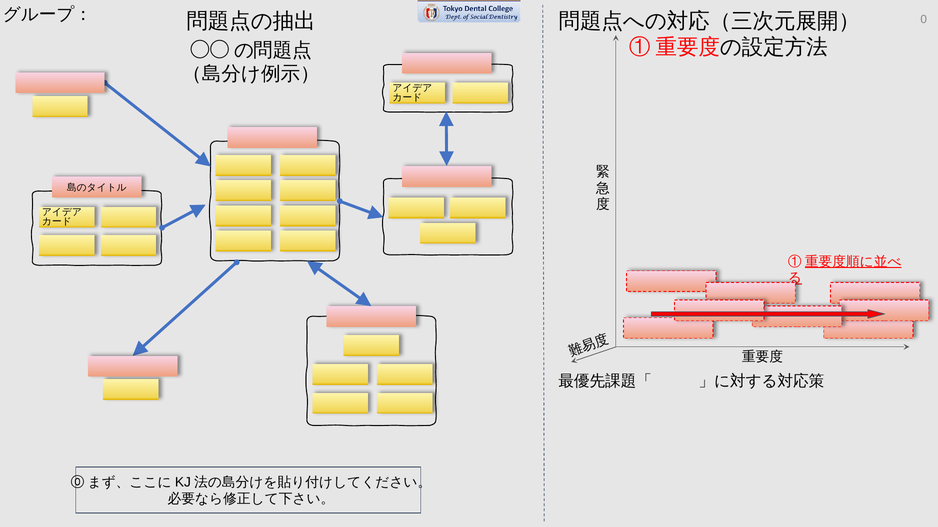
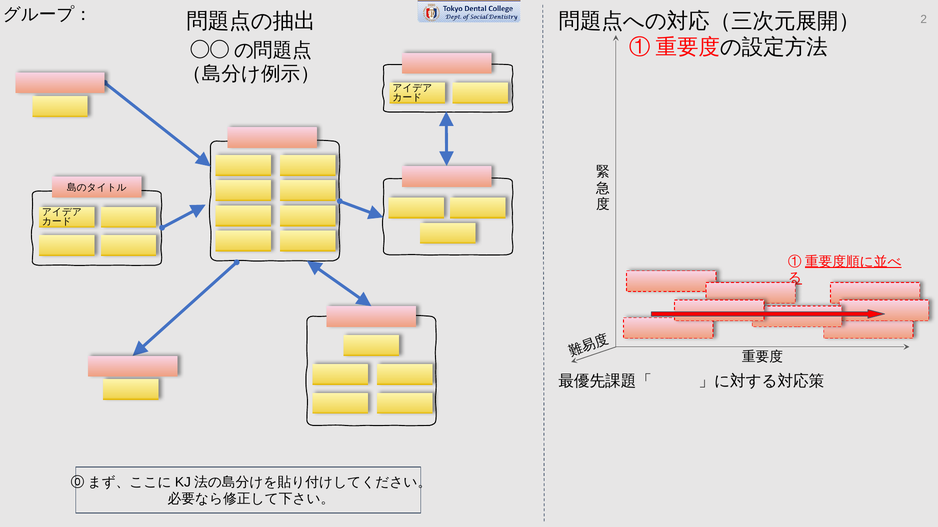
0: 0 -> 2
